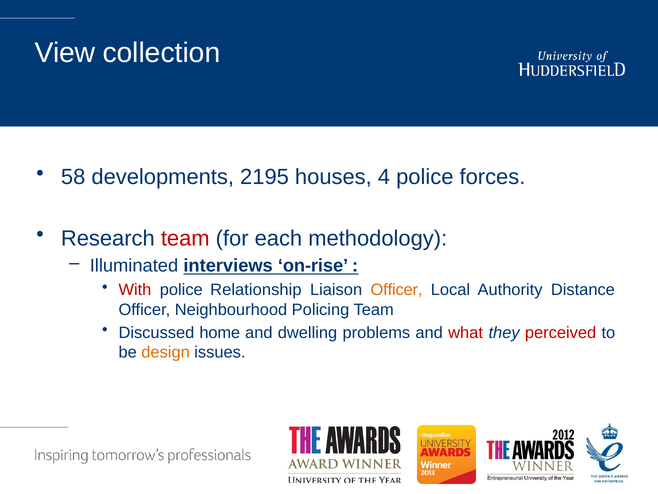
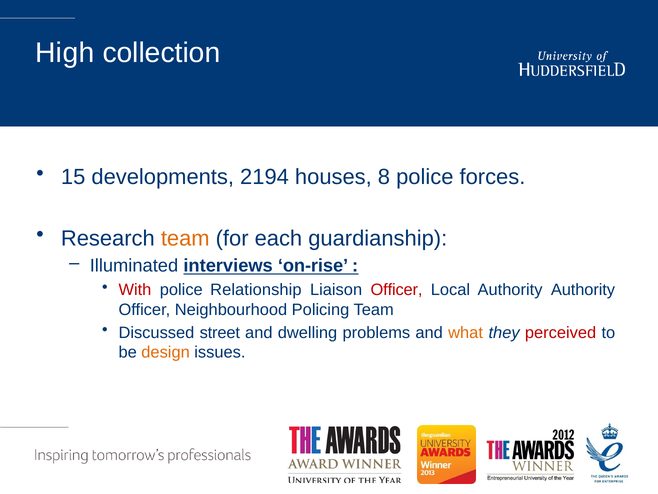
View: View -> High
58: 58 -> 15
2195: 2195 -> 2194
4: 4 -> 8
team at (185, 238) colour: red -> orange
methodology: methodology -> guardianship
Officer at (397, 290) colour: orange -> red
Authority Distance: Distance -> Authority
home: home -> street
what colour: red -> orange
